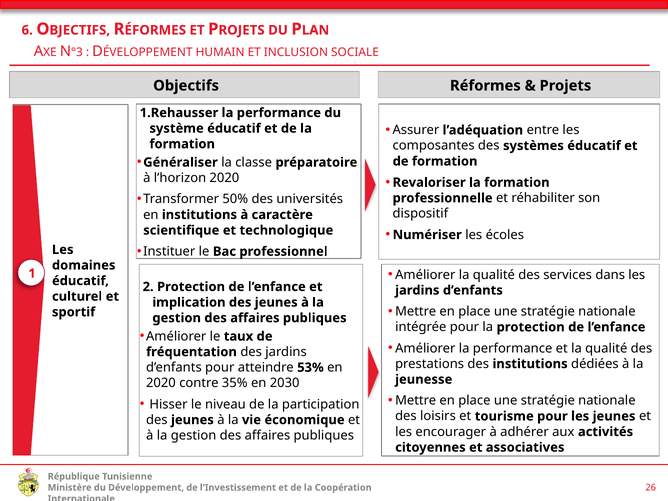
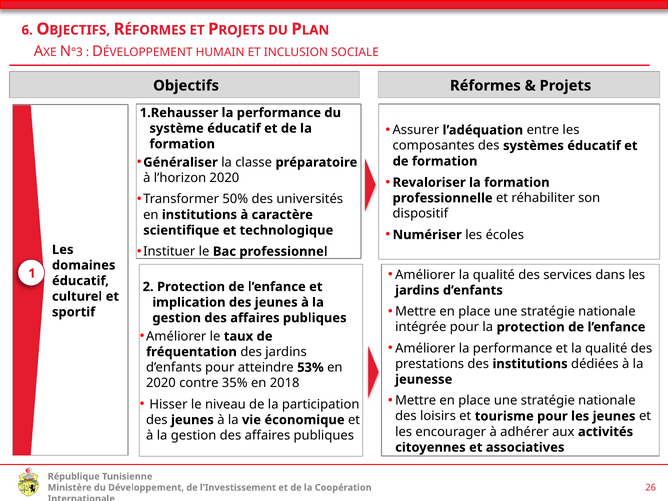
2030: 2030 -> 2018
